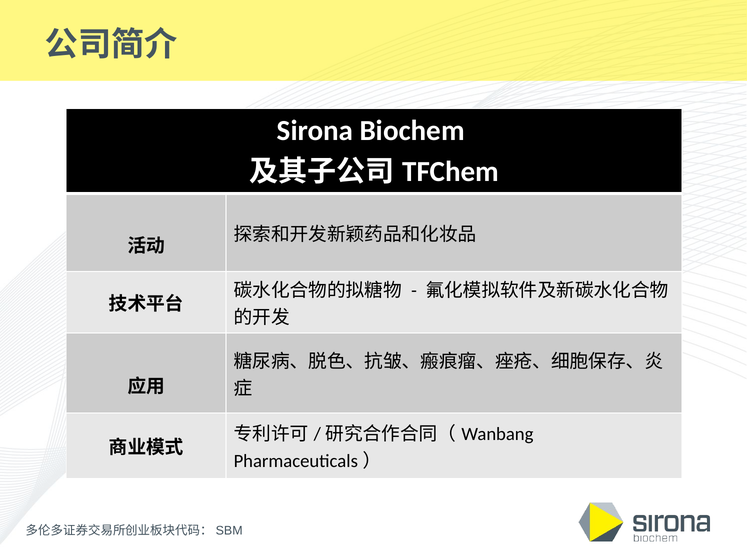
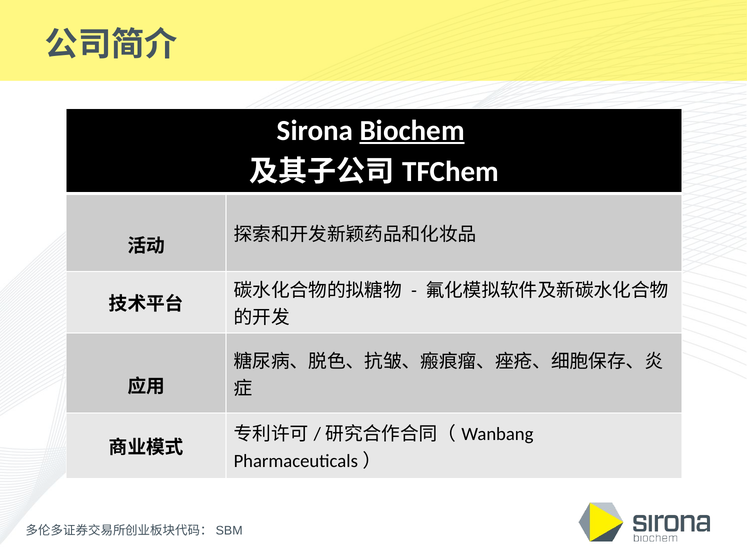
Biochem underline: none -> present
